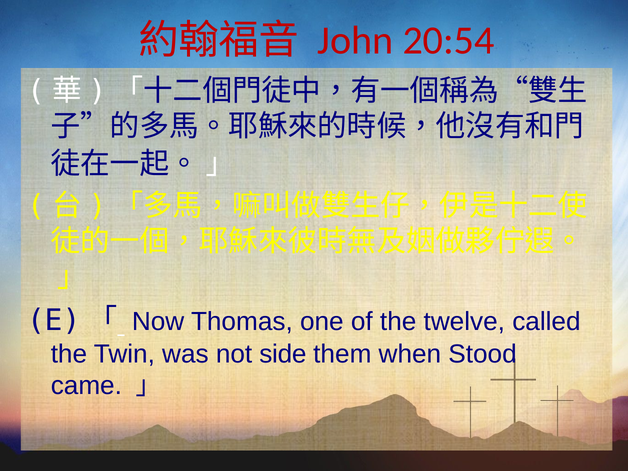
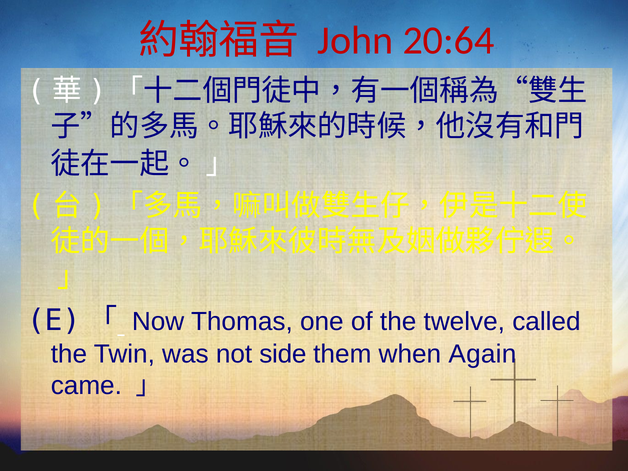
20:54: 20:54 -> 20:64
Stood: Stood -> Again
